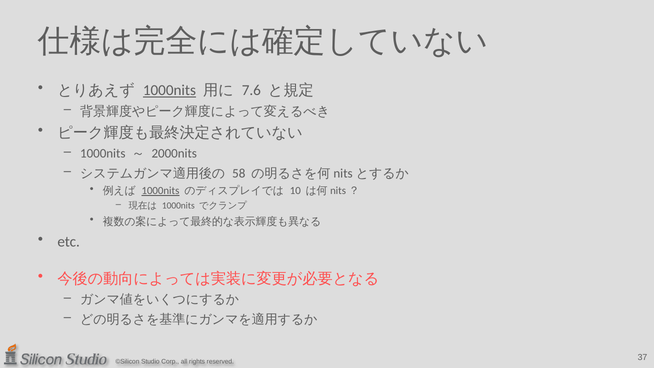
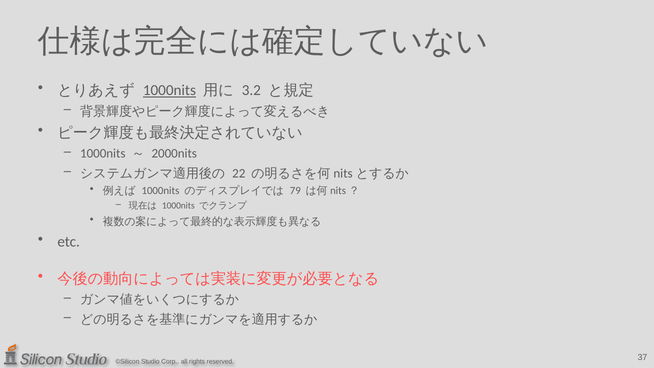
7.6: 7.6 -> 3.2
58: 58 -> 22
1000nits at (160, 191) underline: present -> none
10: 10 -> 79
